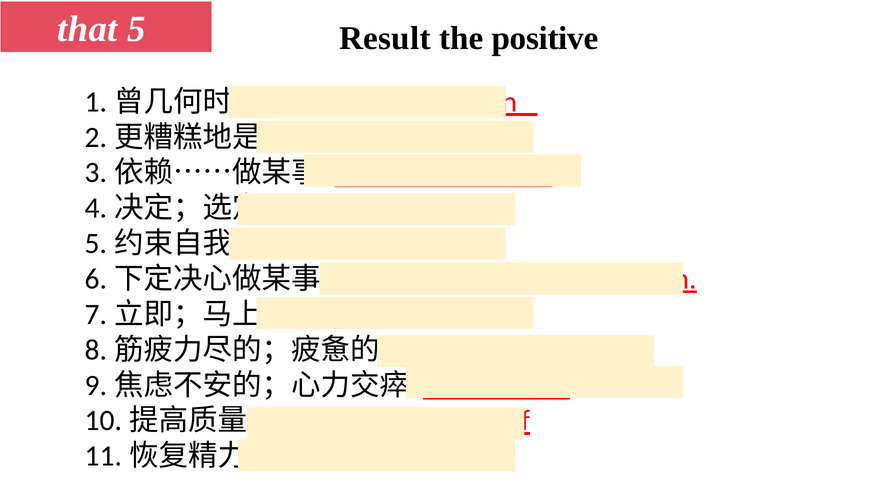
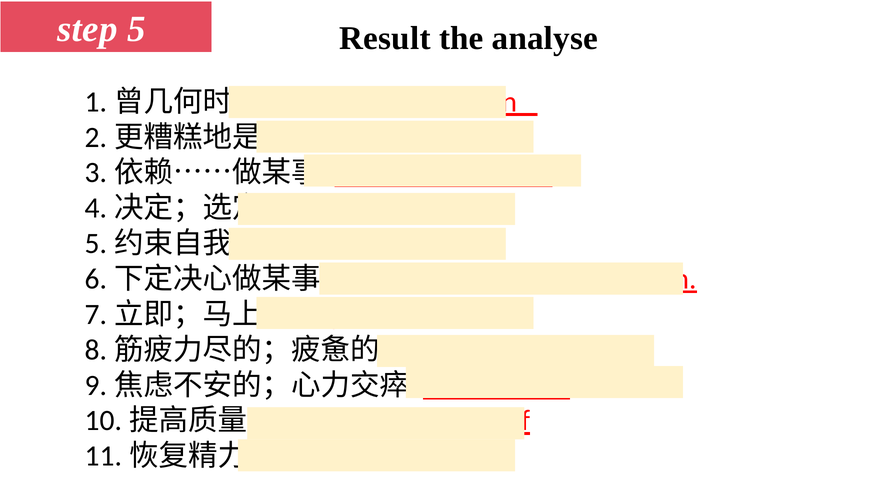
that: that -> step
positive: positive -> analyse
